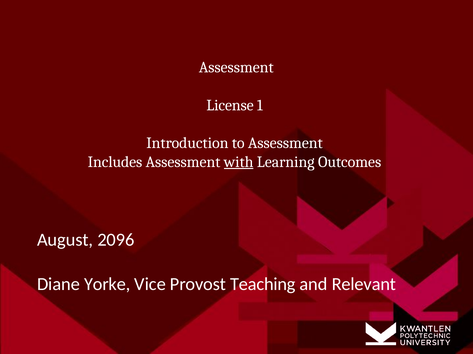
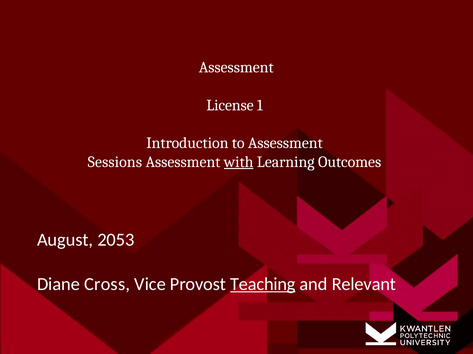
Includes: Includes -> Sessions
2096: 2096 -> 2053
Yorke: Yorke -> Cross
Teaching underline: none -> present
